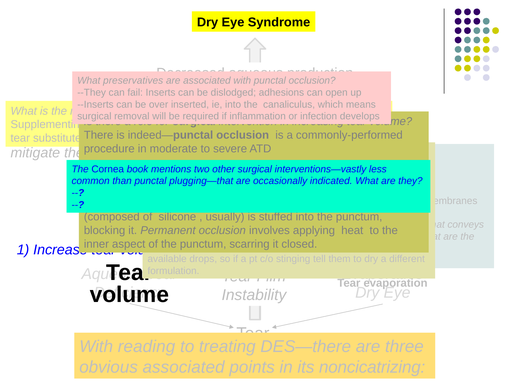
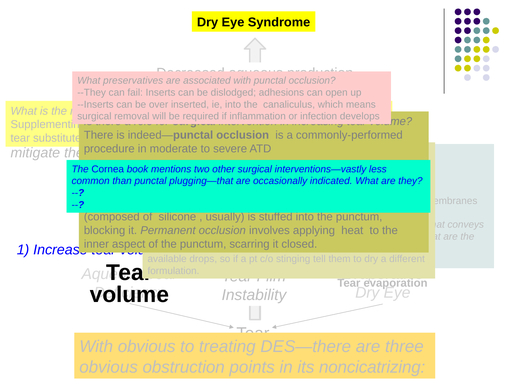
With reading: reading -> obvious
obvious associated: associated -> obstruction
